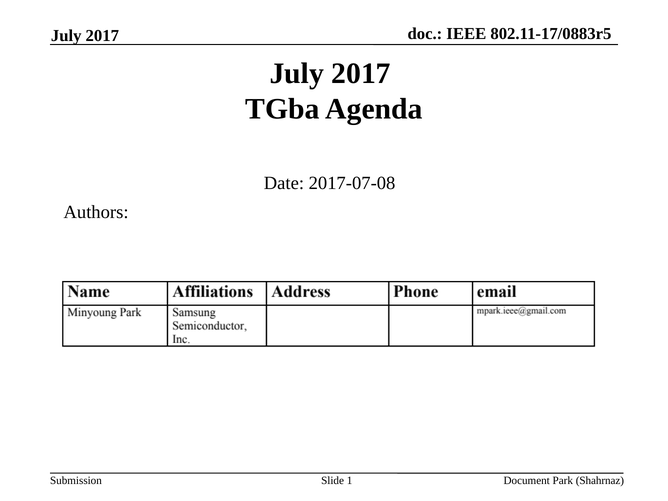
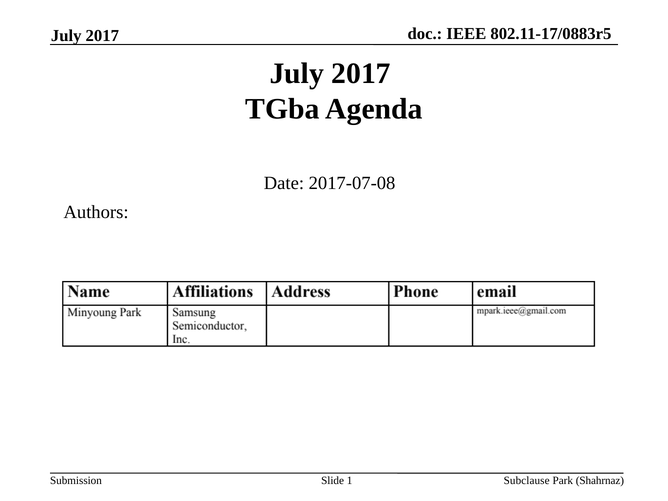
Document: Document -> Subclause
